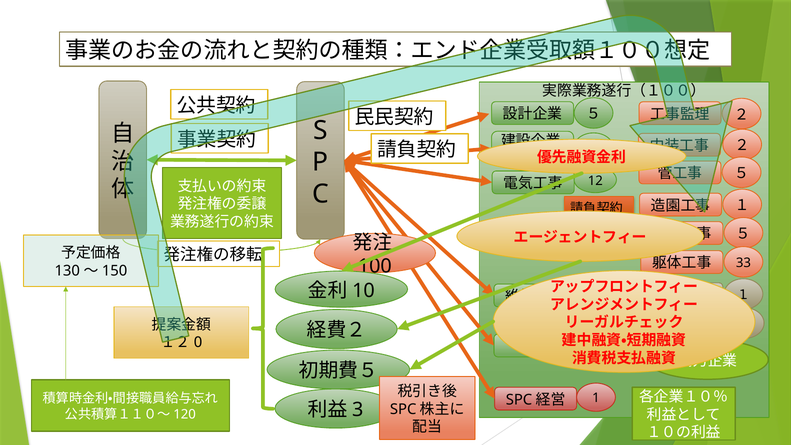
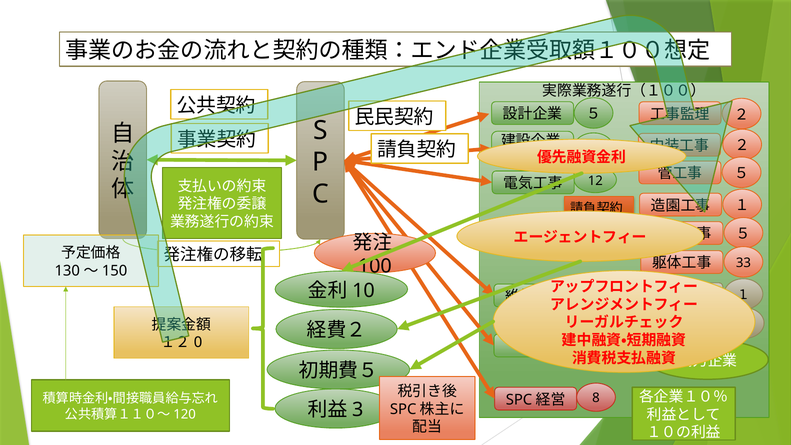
1: 1 -> 8
